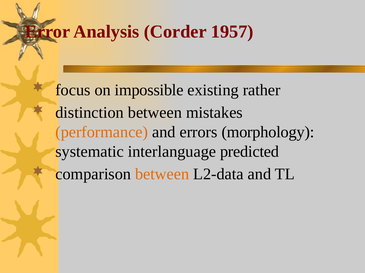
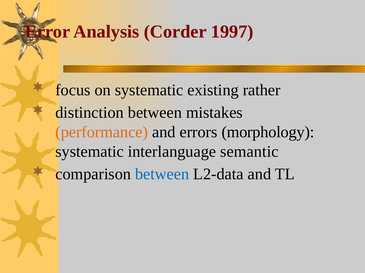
1957: 1957 -> 1997
on impossible: impossible -> systematic
predicted: predicted -> semantic
between at (162, 175) colour: orange -> blue
